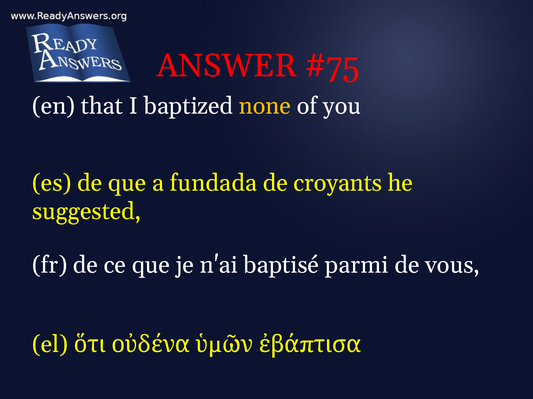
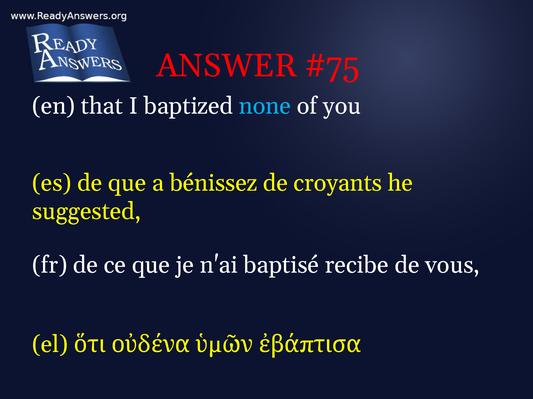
none colour: yellow -> light blue
fundada: fundada -> bénissez
parmi: parmi -> recibe
